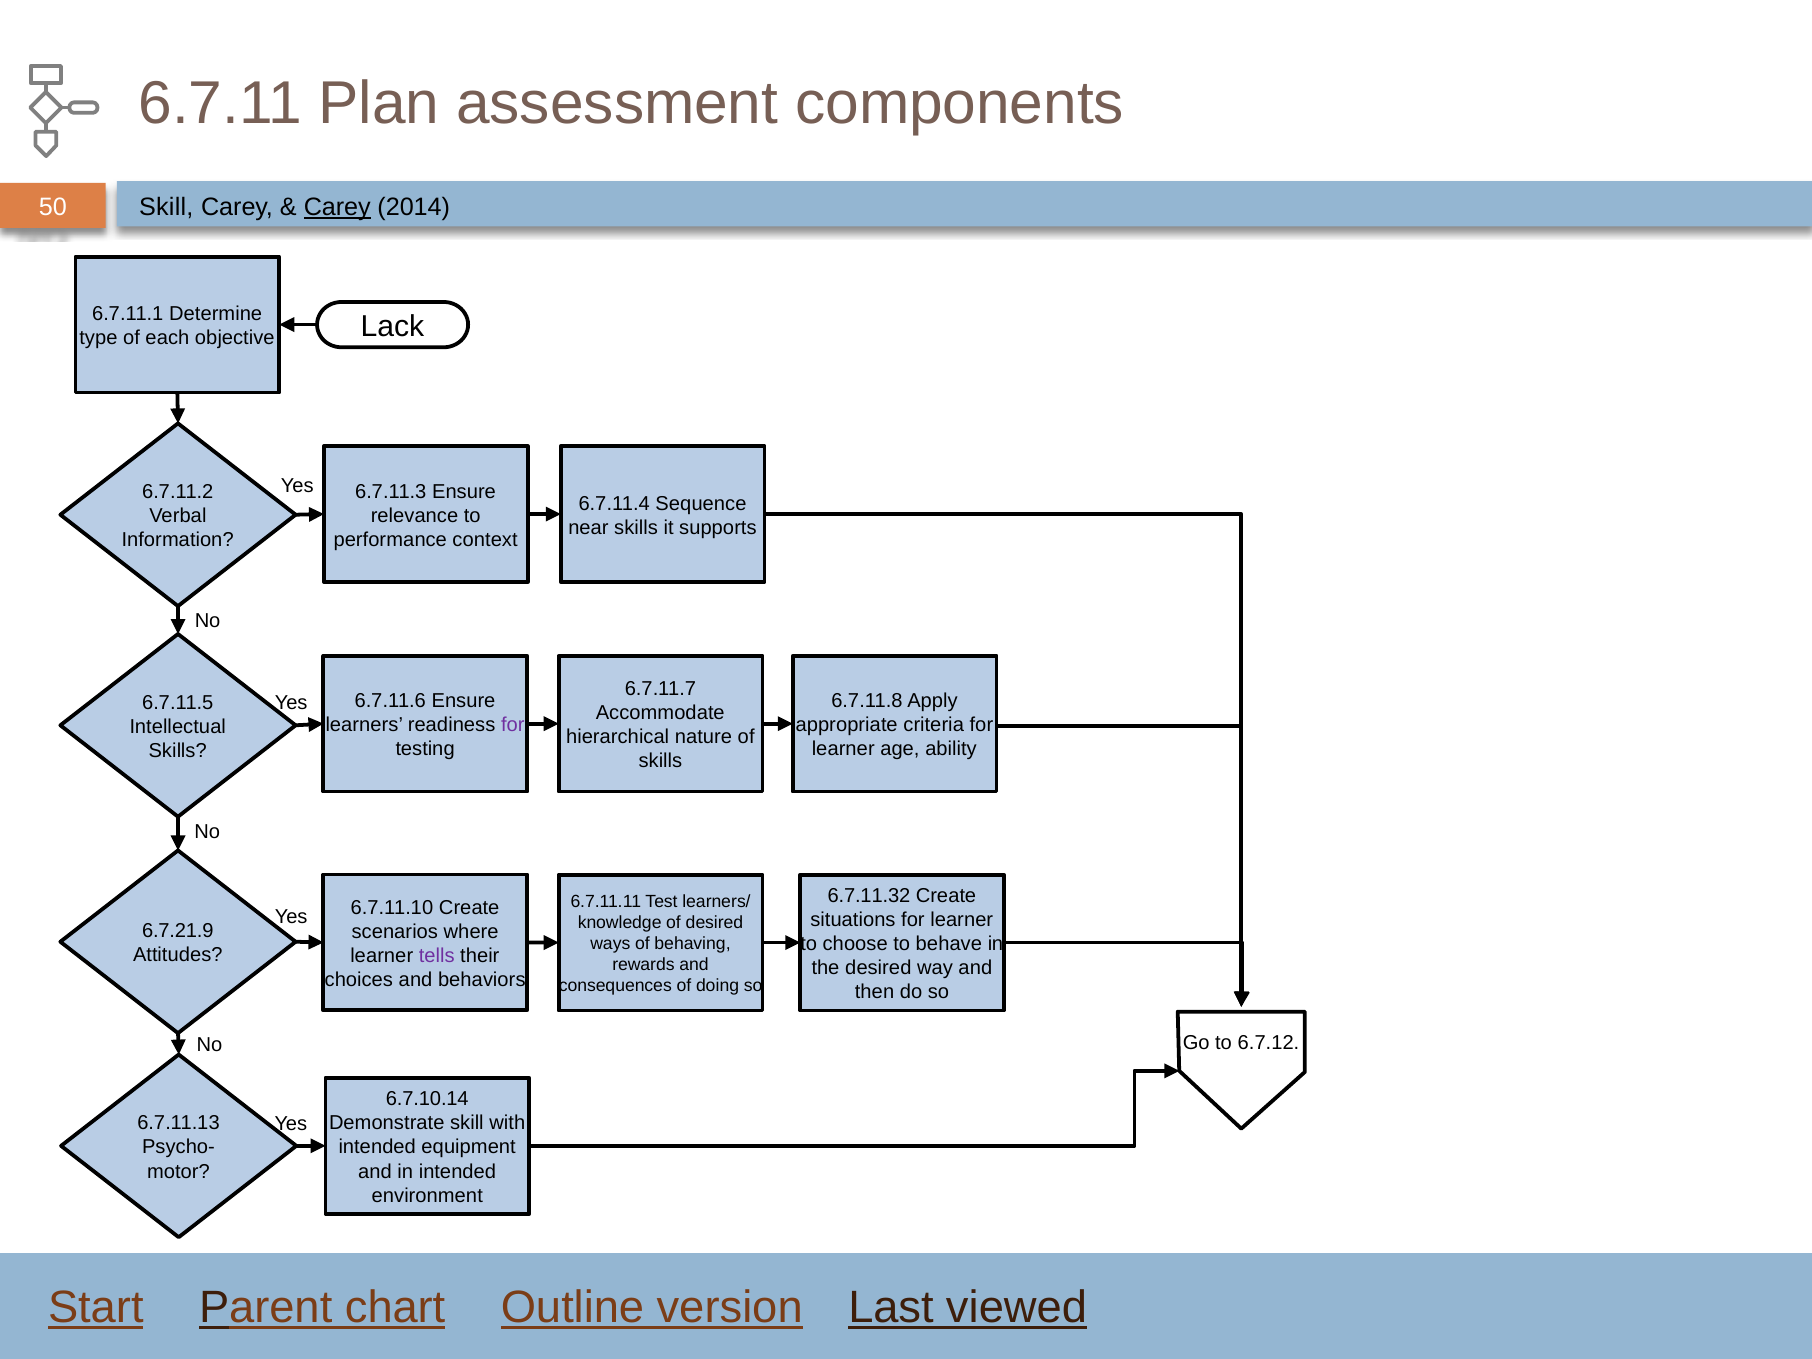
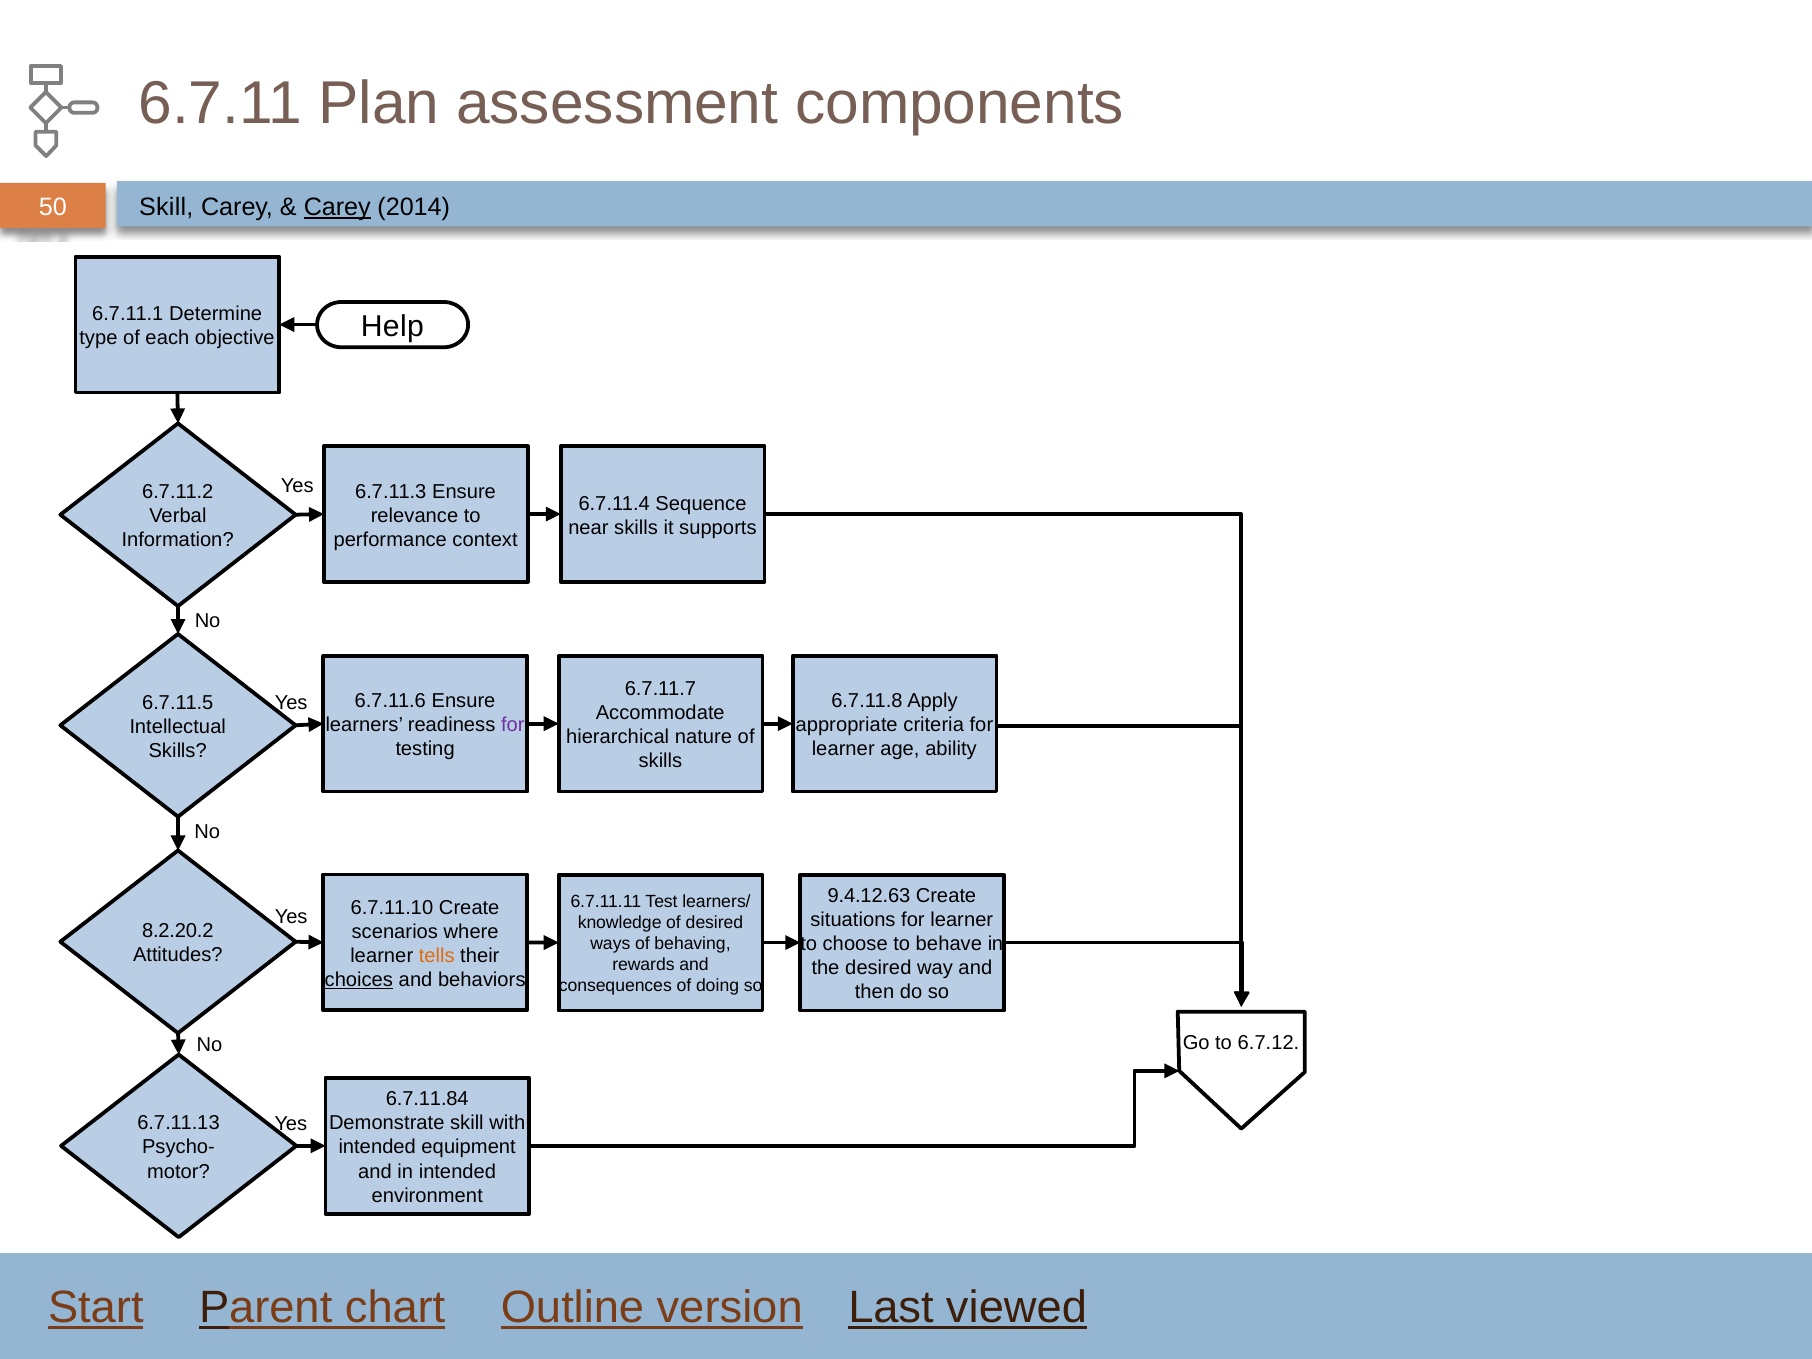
Lack: Lack -> Help
6.7.11.32: 6.7.11.32 -> 9.4.12.63
6.7.21.9: 6.7.21.9 -> 8.2.20.2
tells colour: purple -> orange
choices underline: none -> present
6.7.10.14: 6.7.10.14 -> 6.7.11.84
